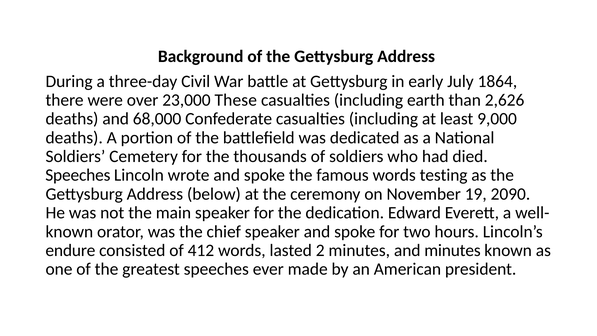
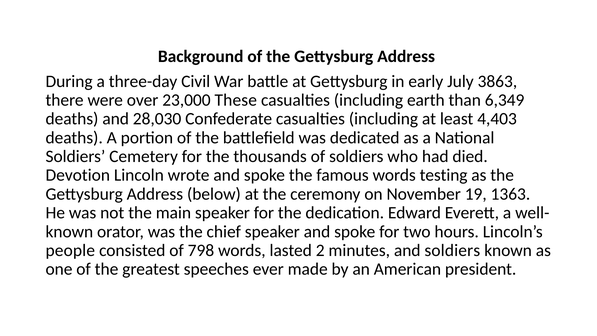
1864: 1864 -> 3863
2,626: 2,626 -> 6,349
68,000: 68,000 -> 28,030
9,000: 9,000 -> 4,403
Speeches at (78, 175): Speeches -> Devotion
2090: 2090 -> 1363
endure: endure -> people
412: 412 -> 798
and minutes: minutes -> soldiers
